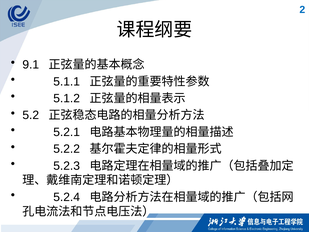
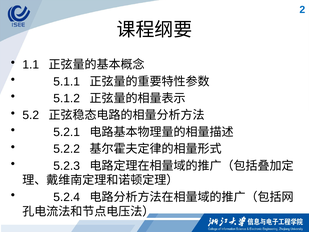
9.1: 9.1 -> 1.1
